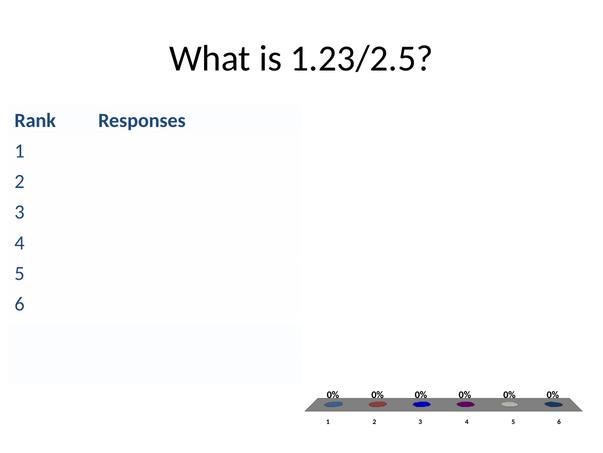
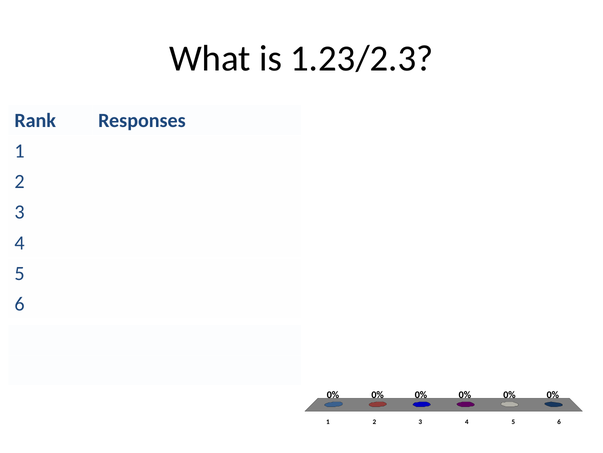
1.23/2.5: 1.23/2.5 -> 1.23/2.3
